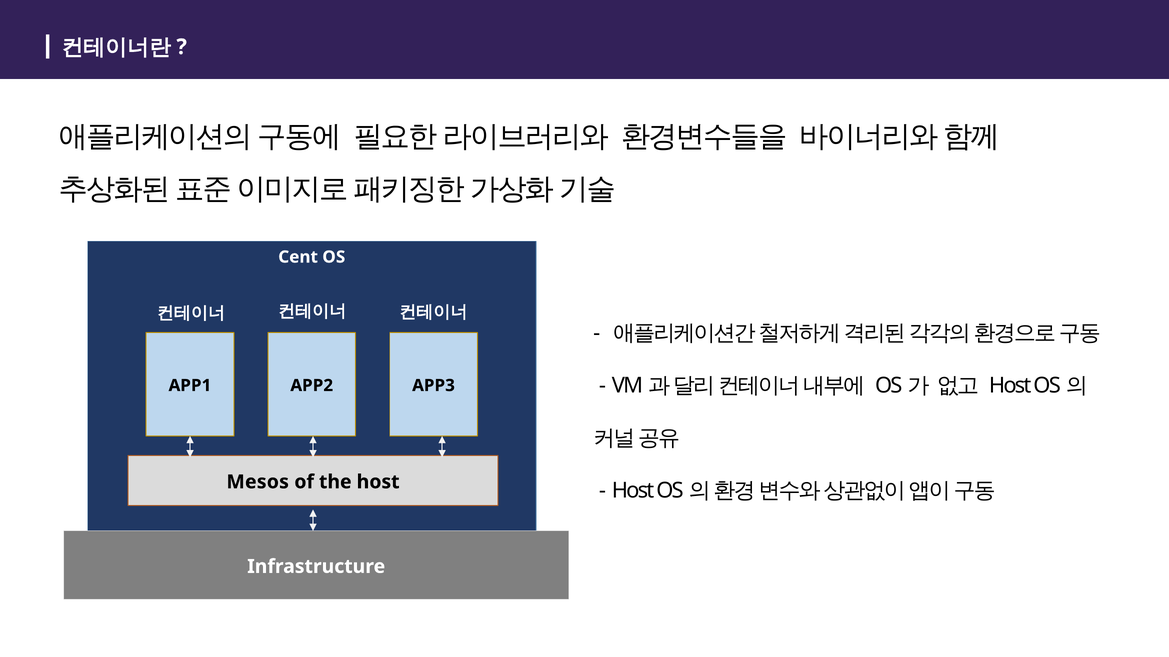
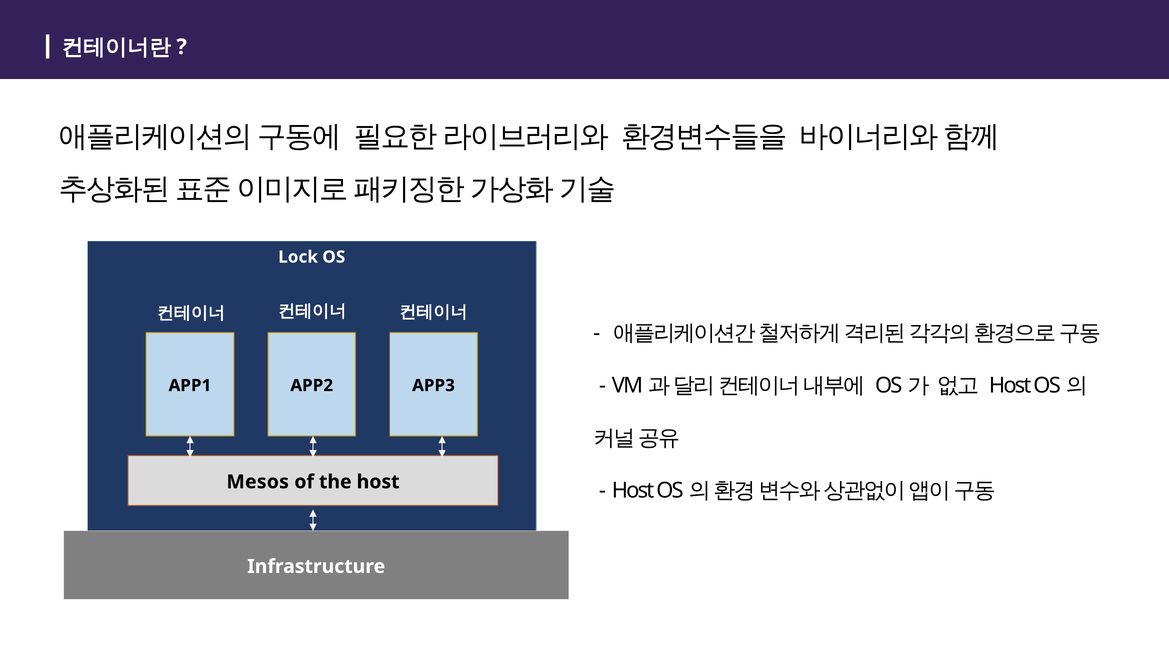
Cent: Cent -> Lock
